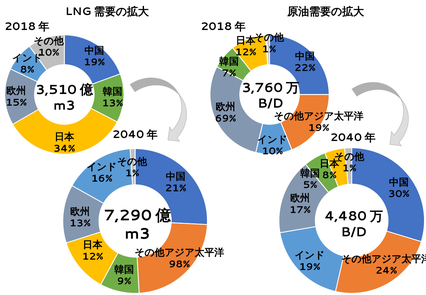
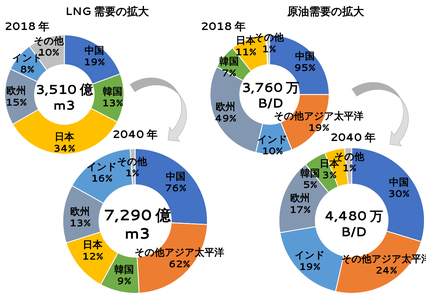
12% at (246, 52): 12% -> 11%
22%: 22% -> 95%
69%: 69% -> 49%
8% at (329, 175): 8% -> 3%
21%: 21% -> 76%
98%: 98% -> 62%
